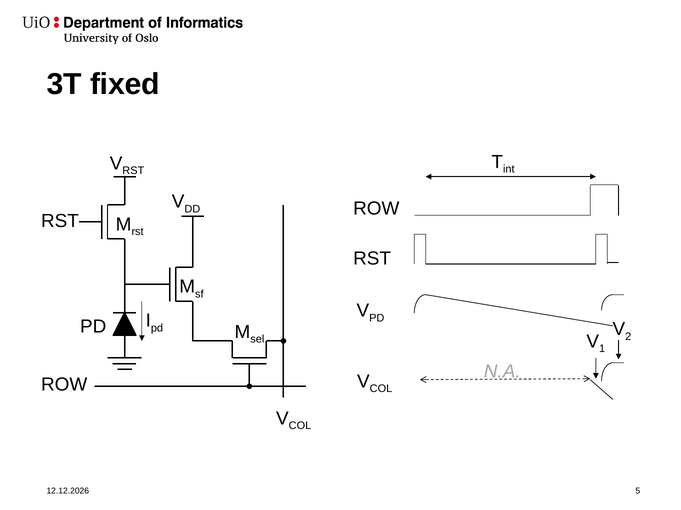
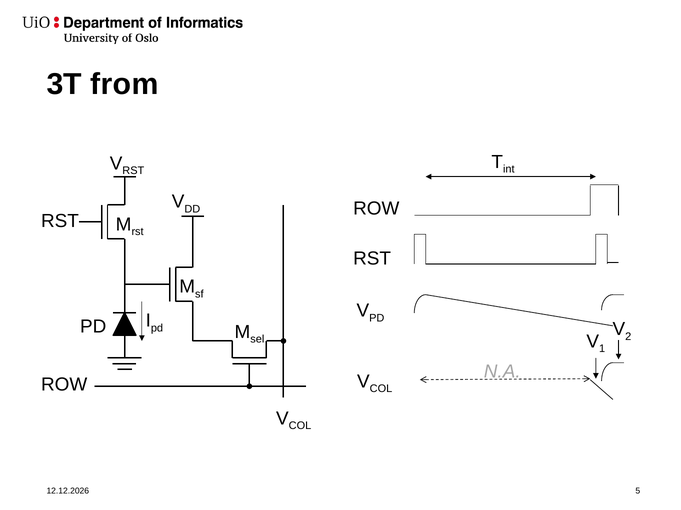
fixed: fixed -> from
